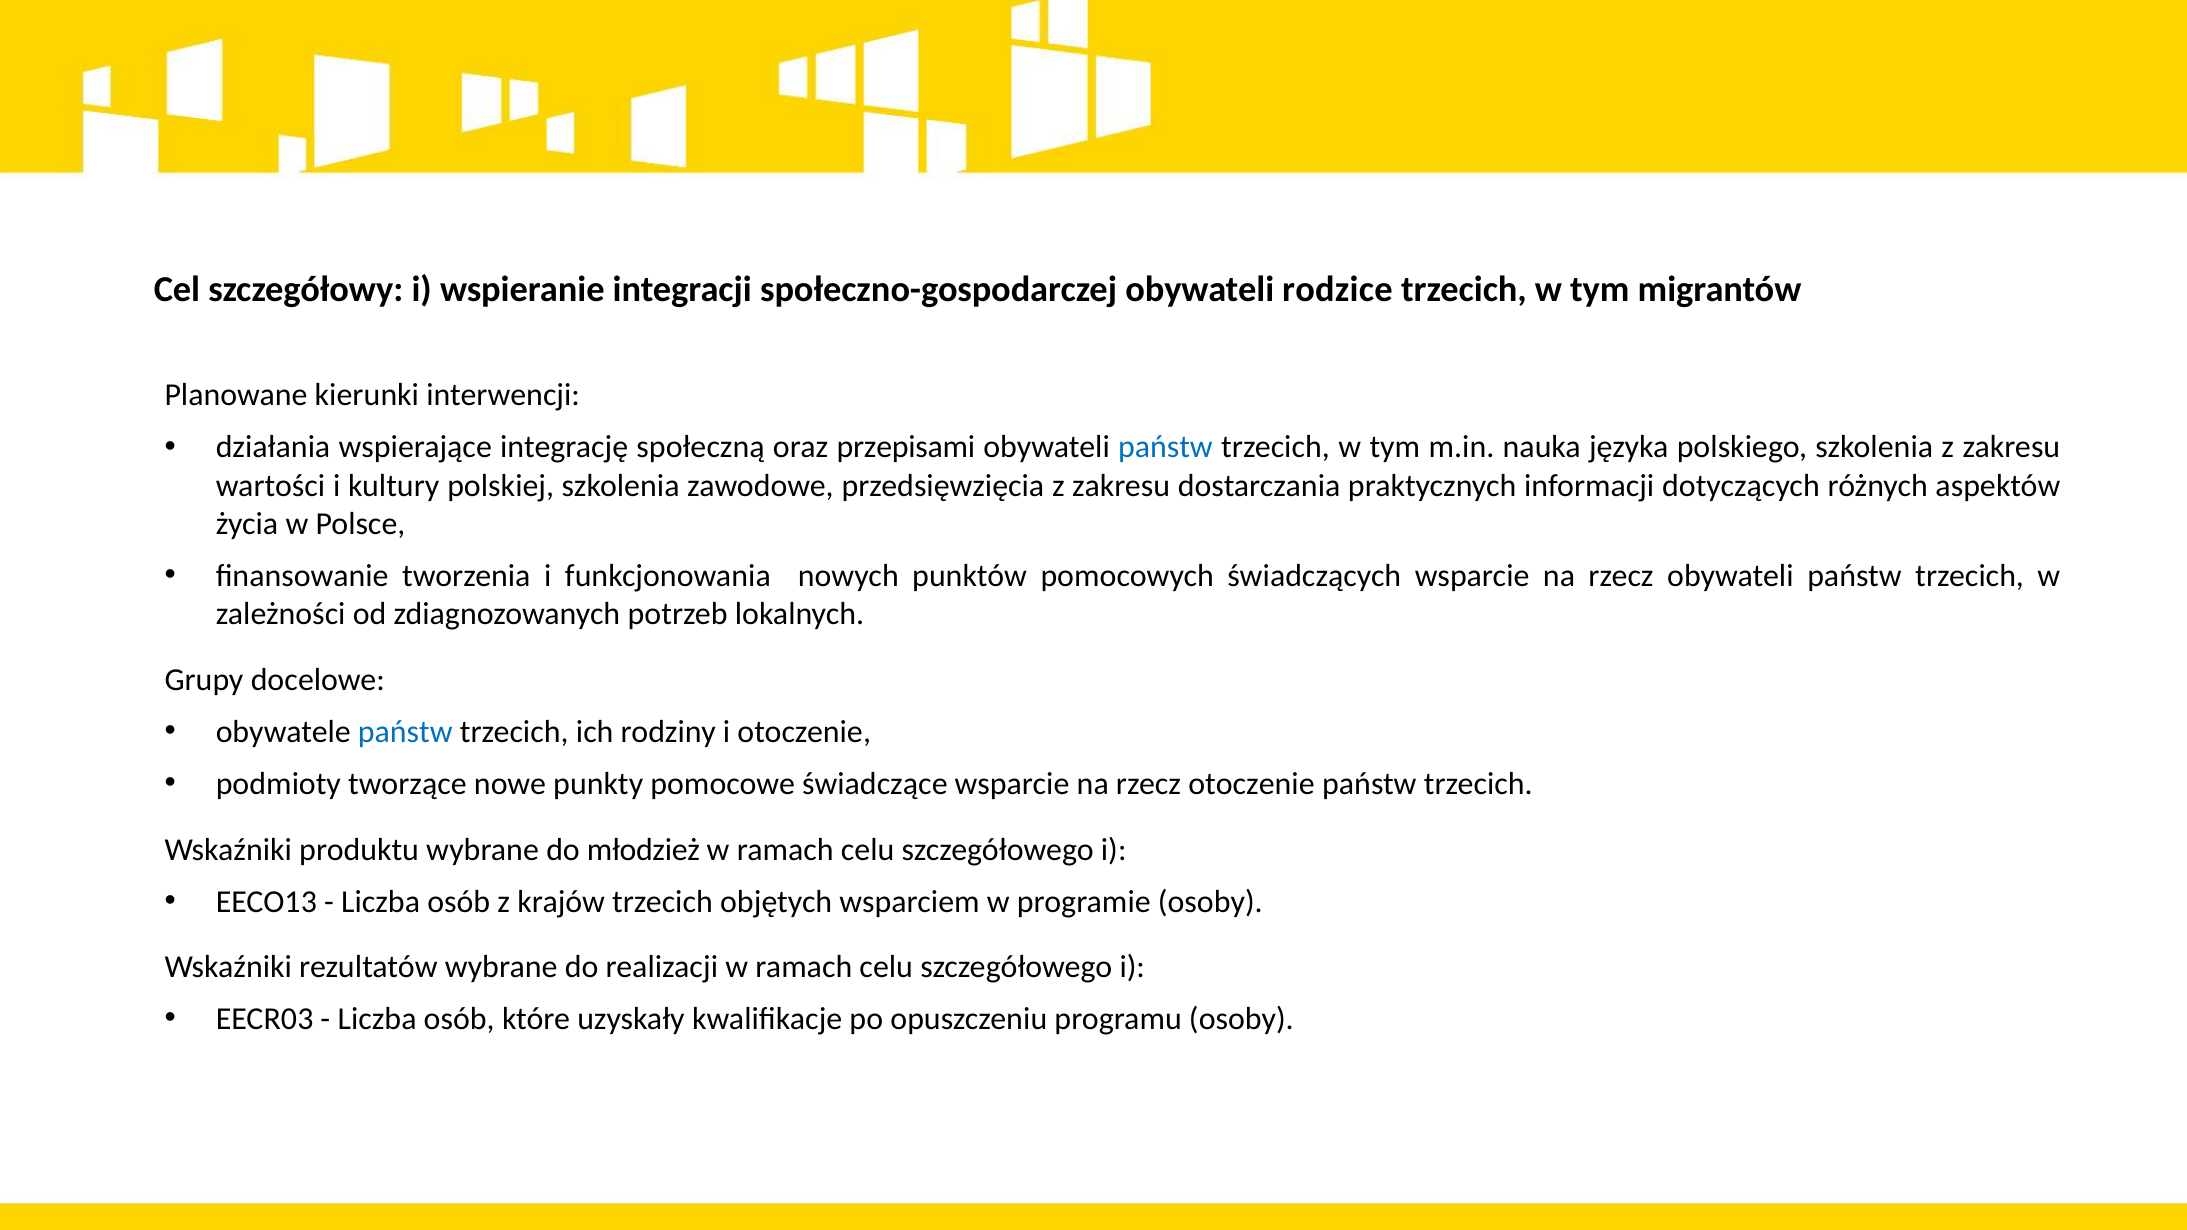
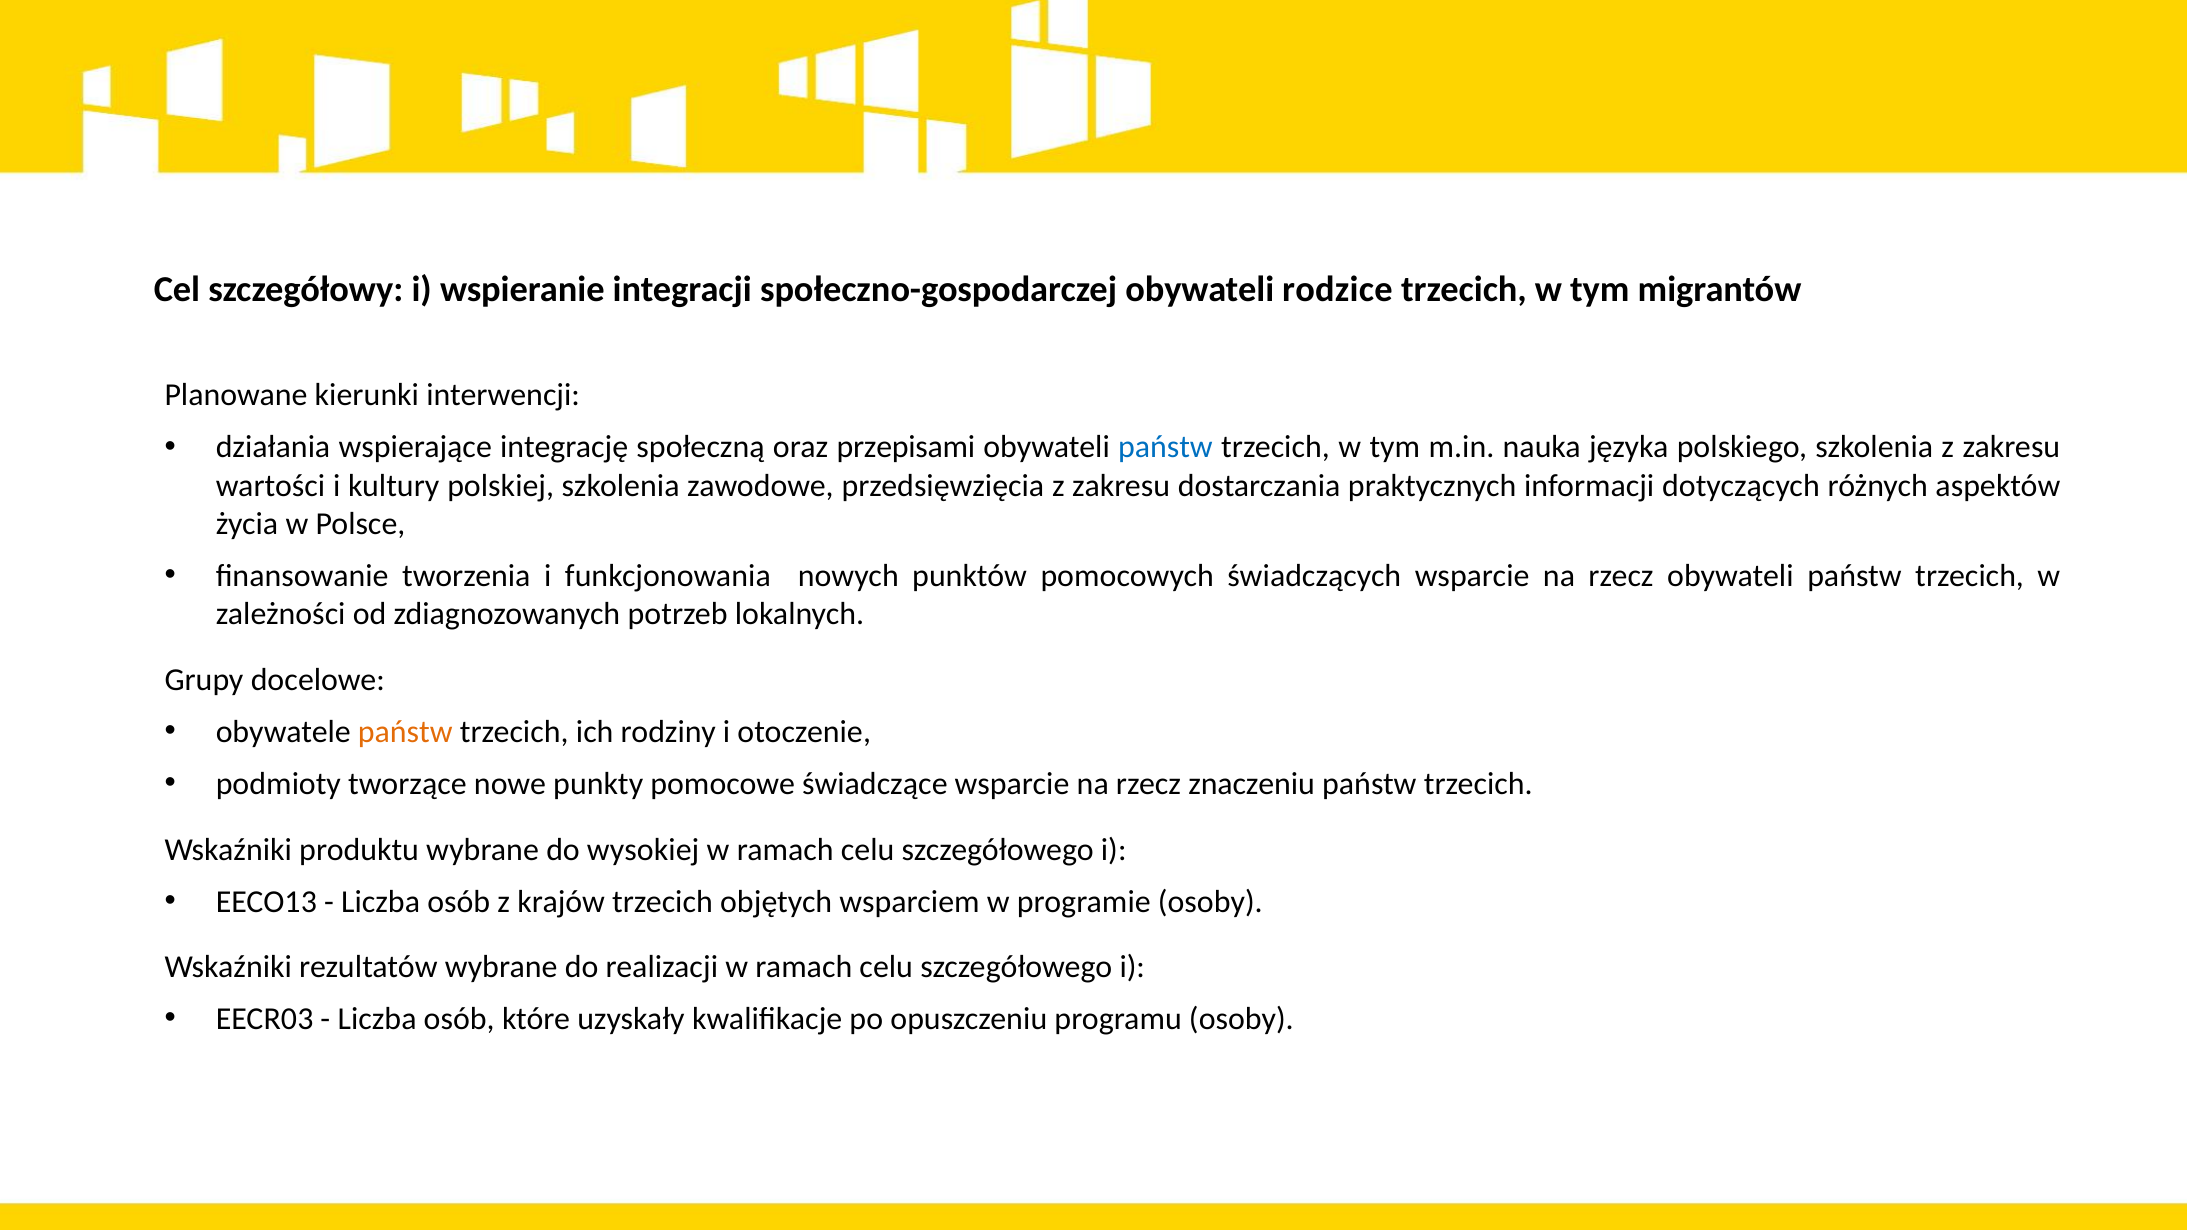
państw at (405, 732) colour: blue -> orange
rzecz otoczenie: otoczenie -> znaczeniu
młodzież: młodzież -> wysokiej
